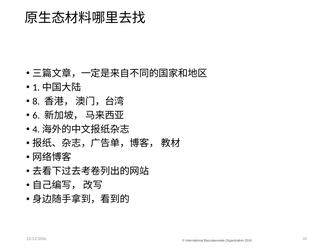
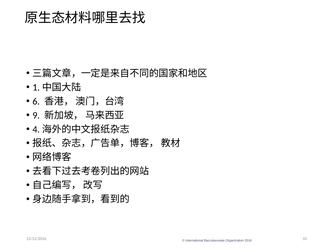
8: 8 -> 6
6: 6 -> 9
